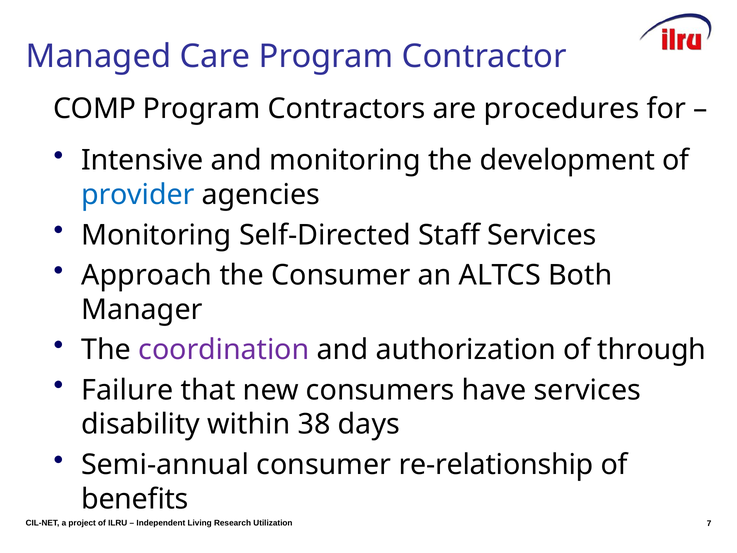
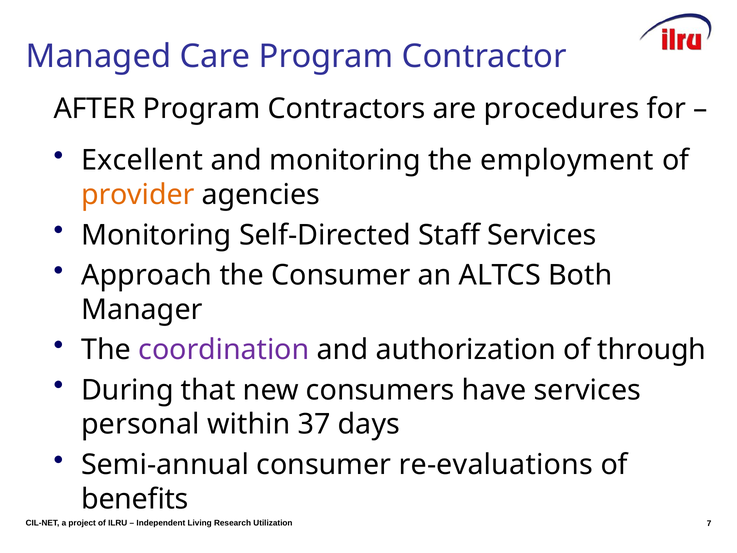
COMP: COMP -> AFTER
Intensive: Intensive -> Excellent
development: development -> employment
provider colour: blue -> orange
Failure: Failure -> During
disability: disability -> personal
38: 38 -> 37
re-relationship: re-relationship -> re-evaluations
